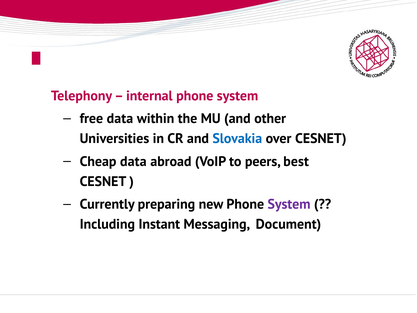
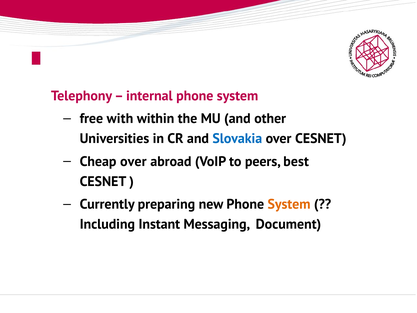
free data: data -> with
Cheap data: data -> over
System at (289, 204) colour: purple -> orange
